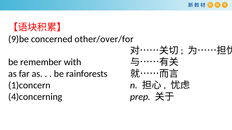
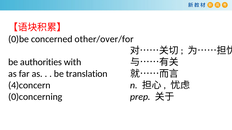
9)be: 9)be -> 0)be
remember: remember -> authorities
rainforests: rainforests -> translation
1)concern: 1)concern -> 4)concern
4)concerning: 4)concerning -> 0)concerning
